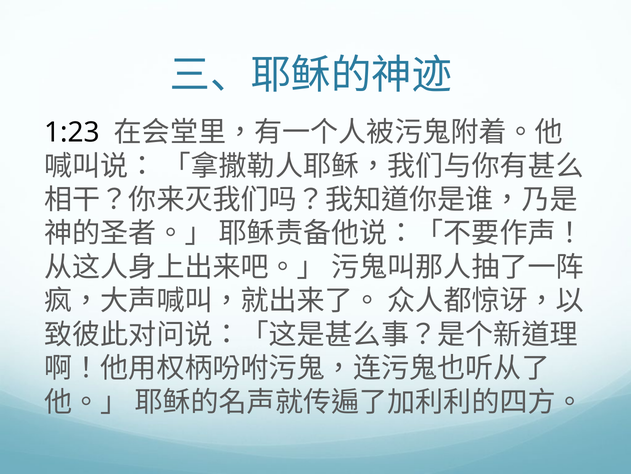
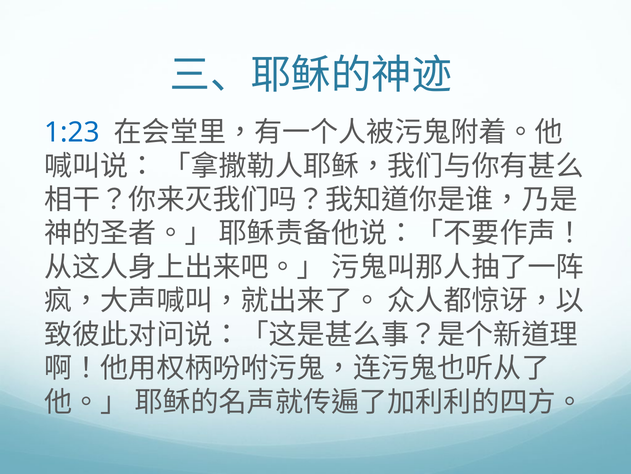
1:23 colour: black -> blue
